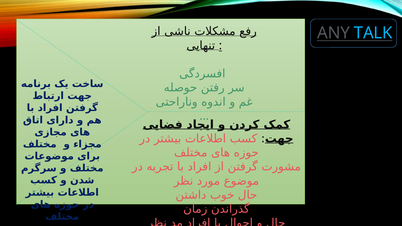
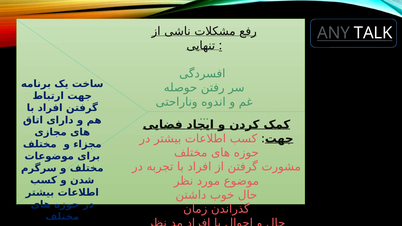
TALK colour: light blue -> white
